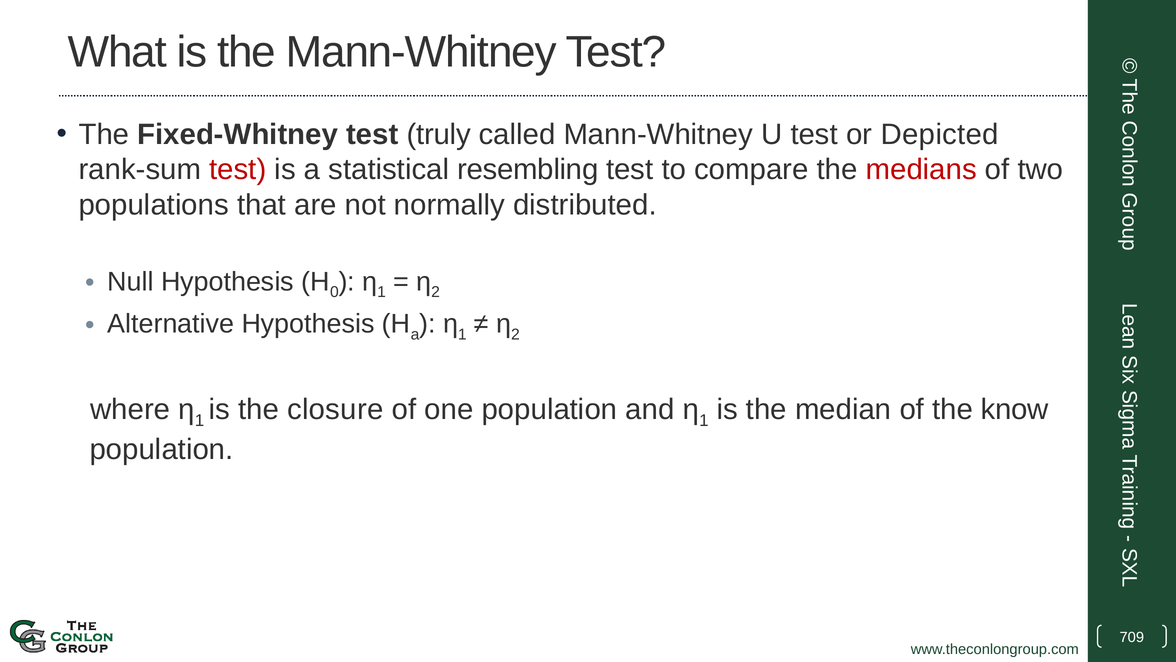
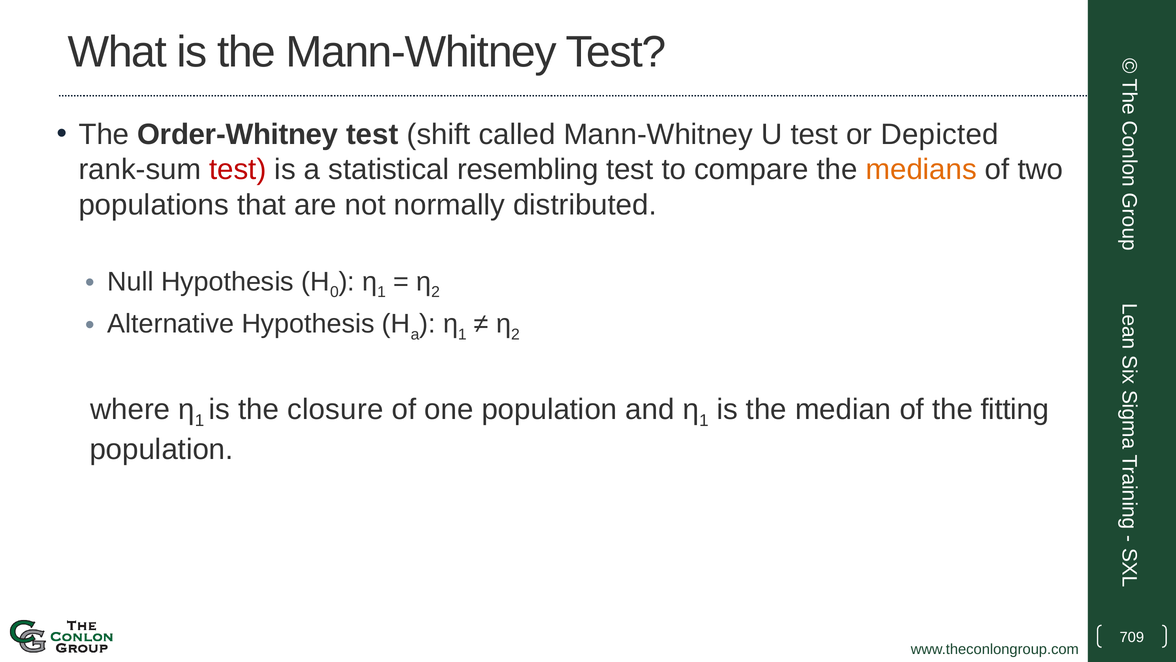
Fixed-Whitney: Fixed-Whitney -> Order-Whitney
truly: truly -> shift
medians colour: red -> orange
know: know -> fitting
